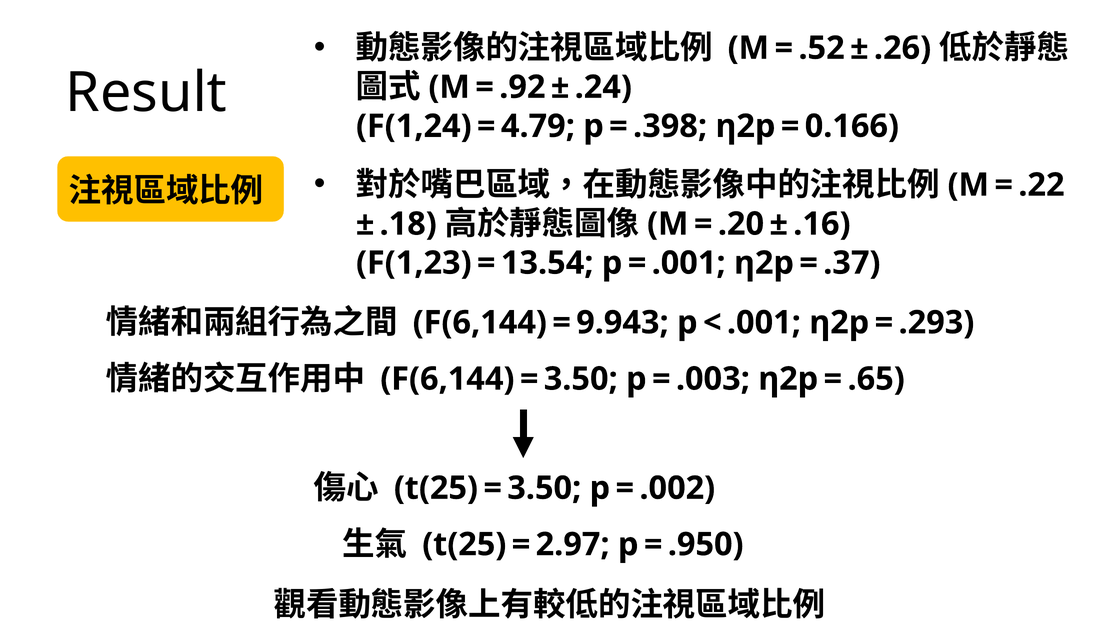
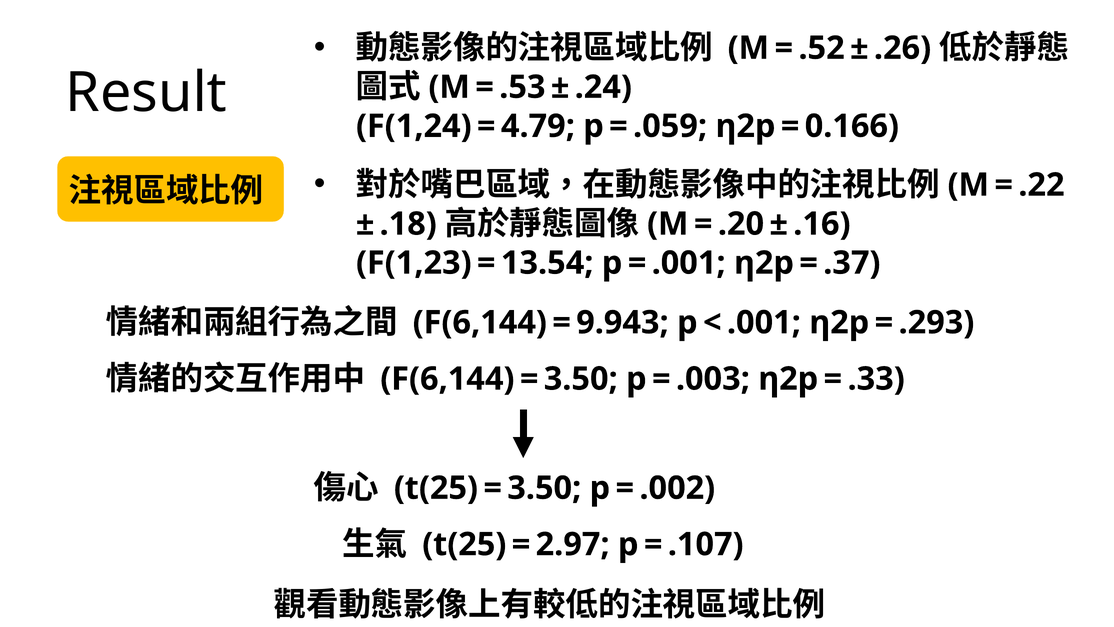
.92: .92 -> .53
.398: .398 -> .059
.65: .65 -> .33
.950: .950 -> .107
